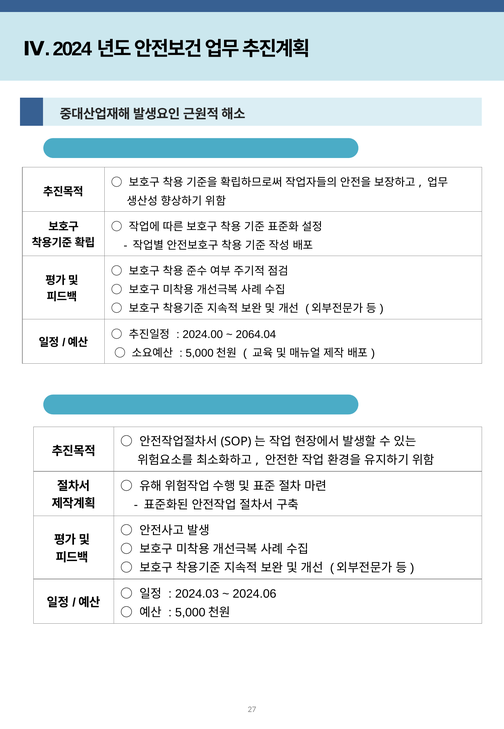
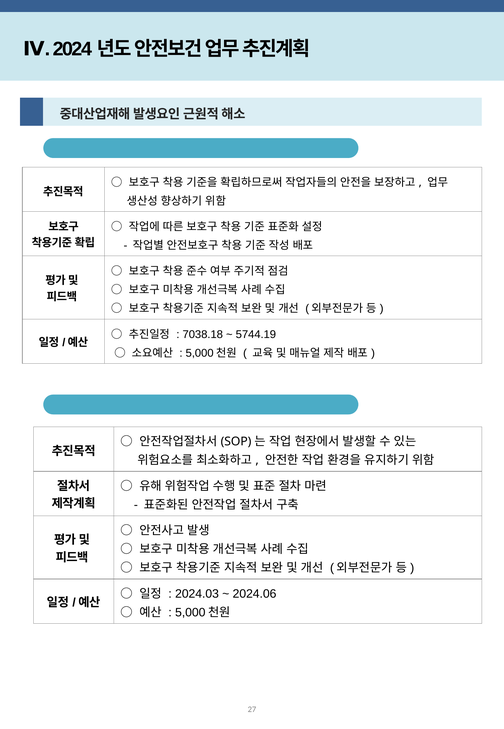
2024.00: 2024.00 -> 7038.18
2064.04: 2064.04 -> 5744.19
